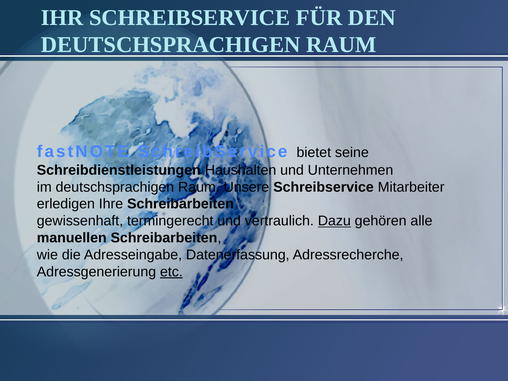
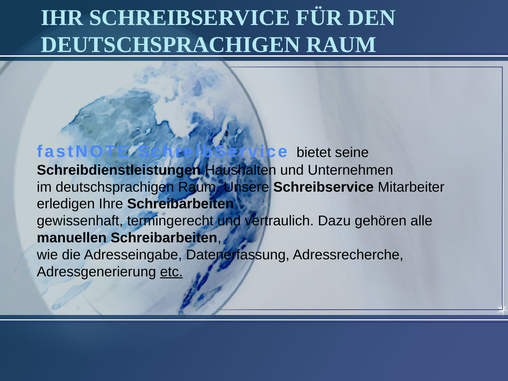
Dazu underline: present -> none
